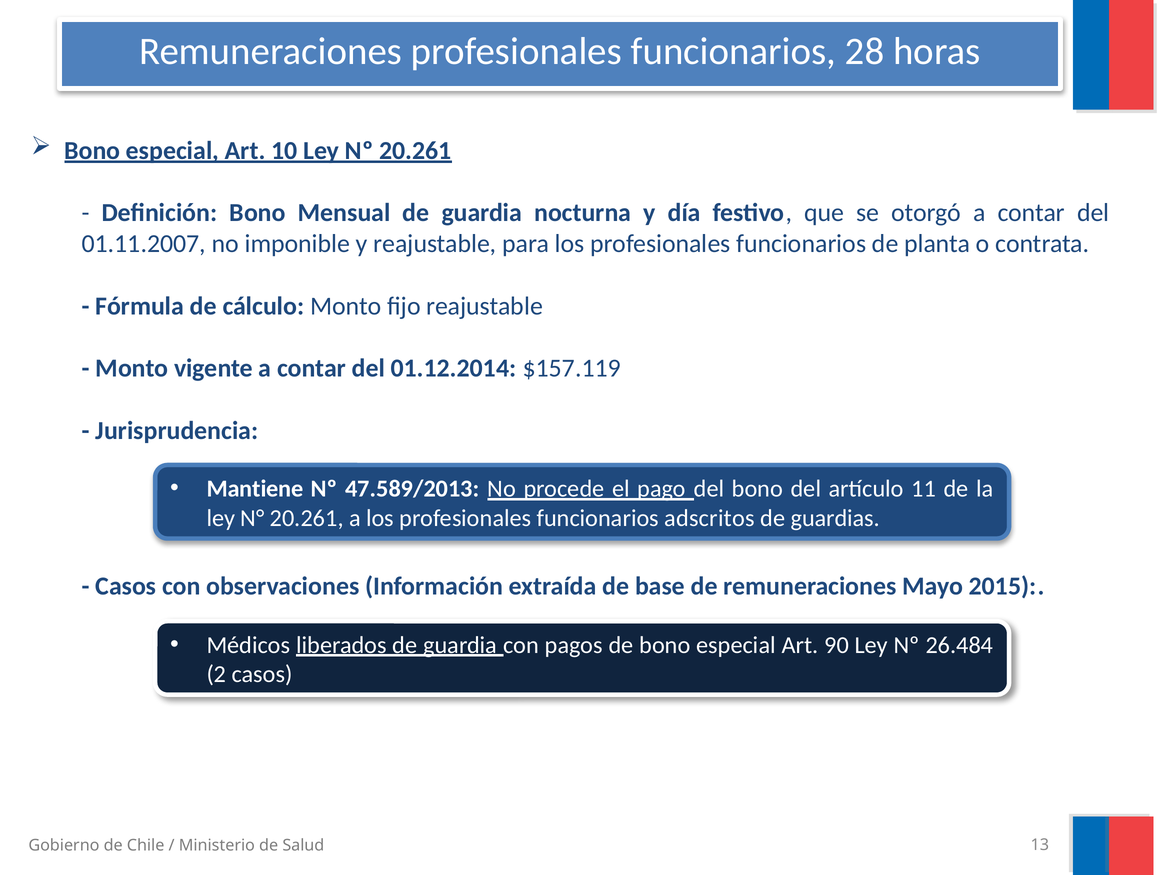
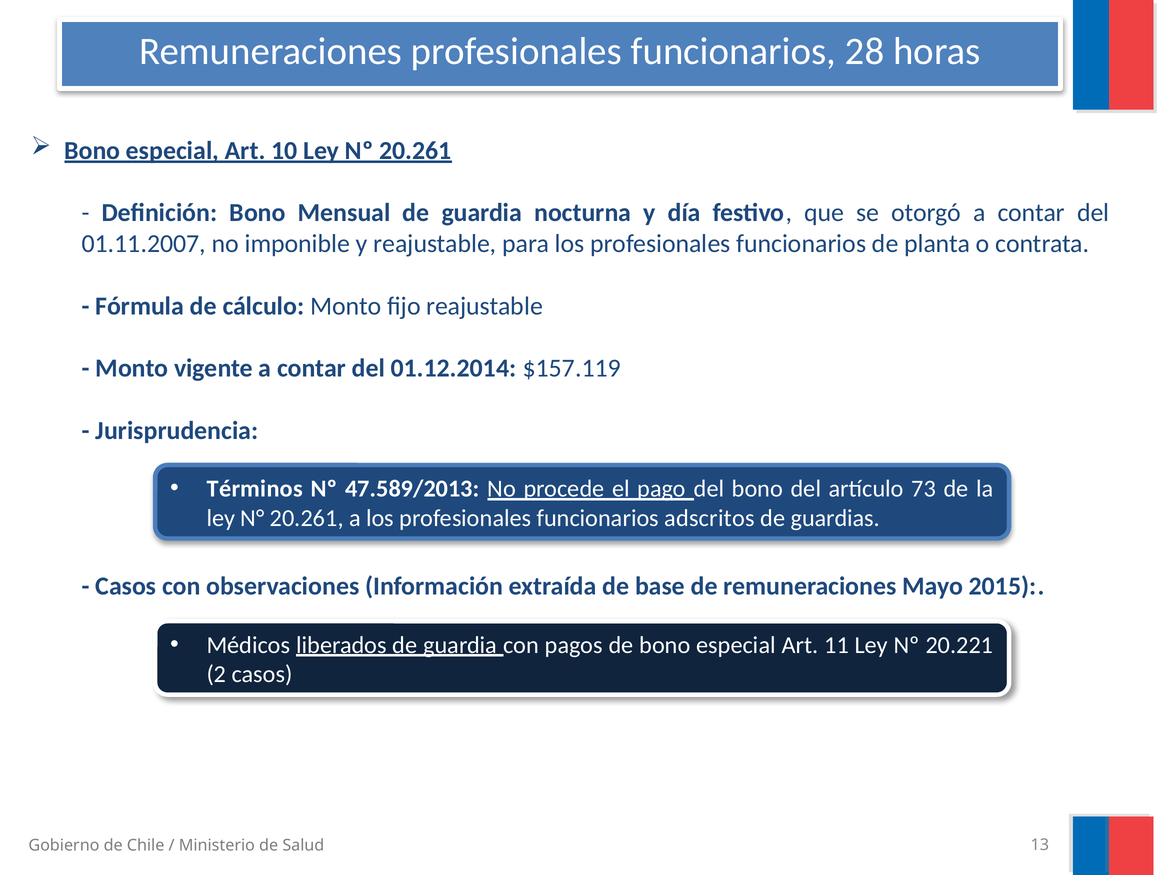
Mantiene: Mantiene -> Términos
11: 11 -> 73
90: 90 -> 11
26.484: 26.484 -> 20.221
